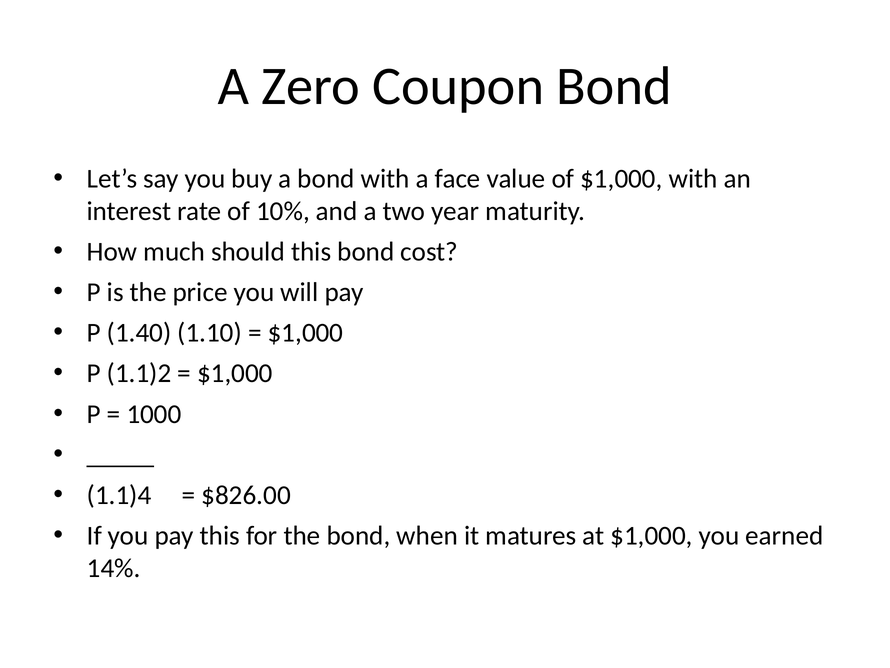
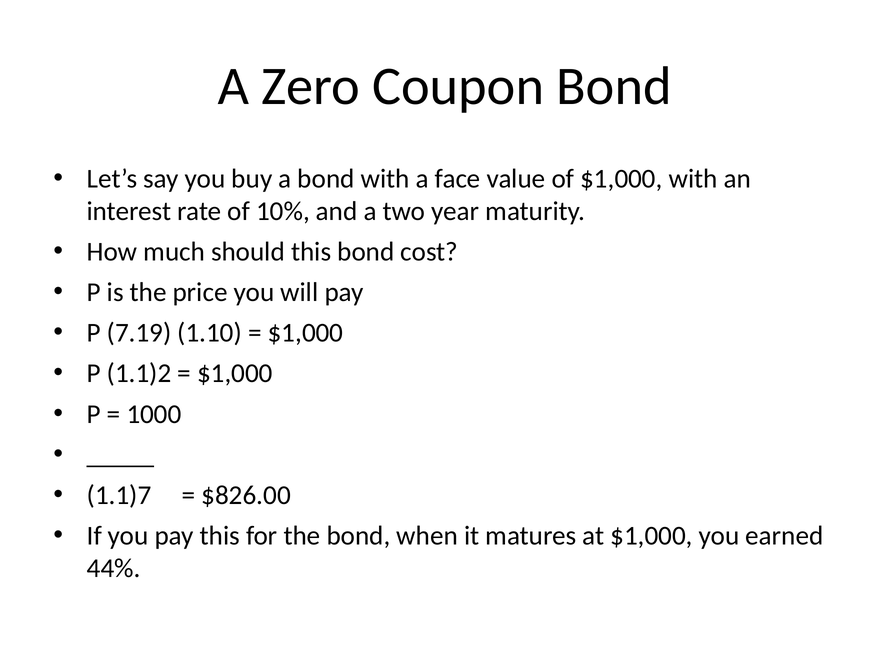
1.40: 1.40 -> 7.19
1.1)4: 1.1)4 -> 1.1)7
14%: 14% -> 44%
